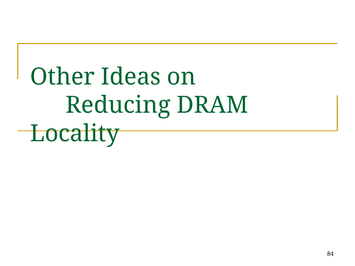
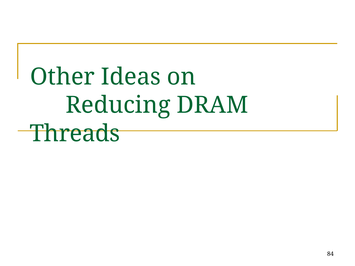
Locality: Locality -> Threads
